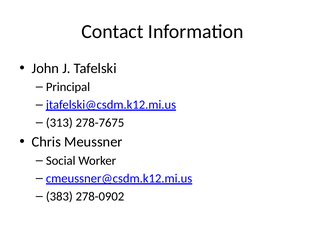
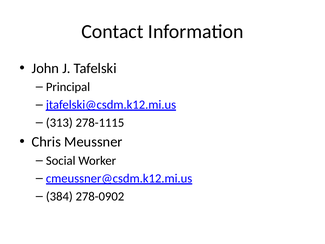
278-7675: 278-7675 -> 278-1115
383: 383 -> 384
